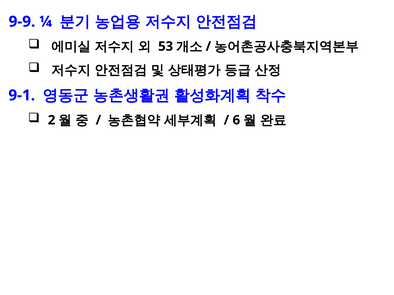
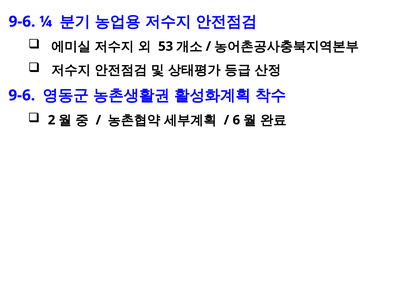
9-9 at (22, 22): 9-9 -> 9-6
9-1 at (22, 95): 9-1 -> 9-6
